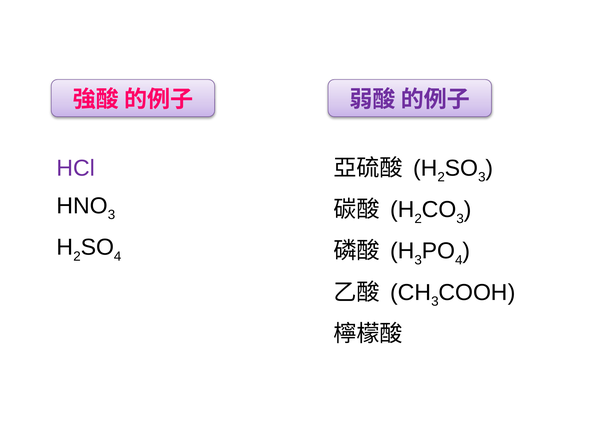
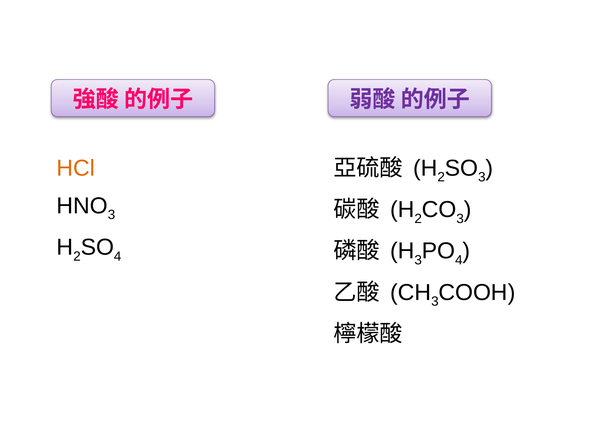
HCl colour: purple -> orange
